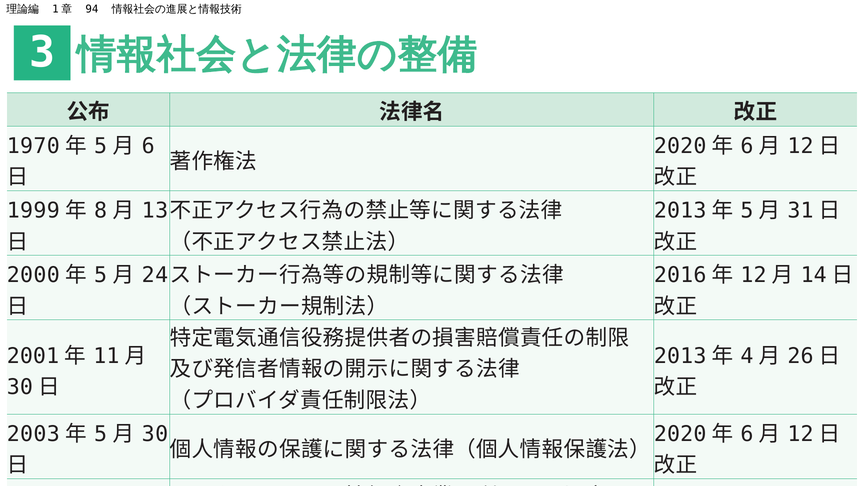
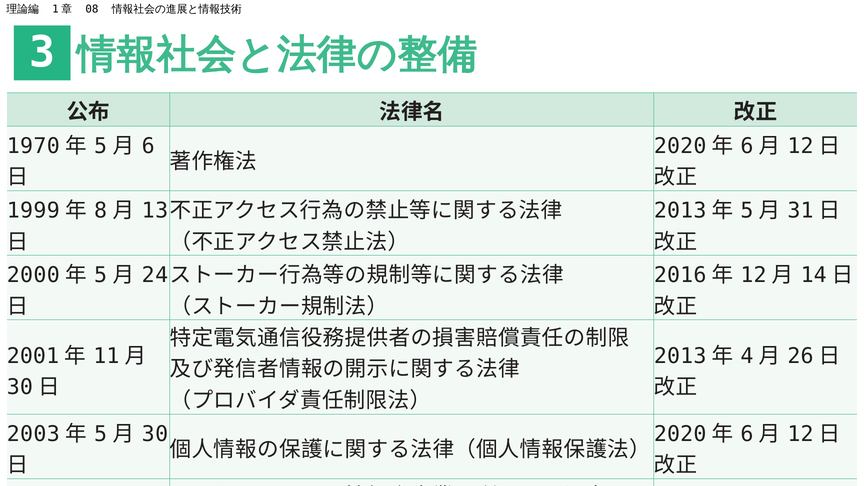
94: 94 -> 08
